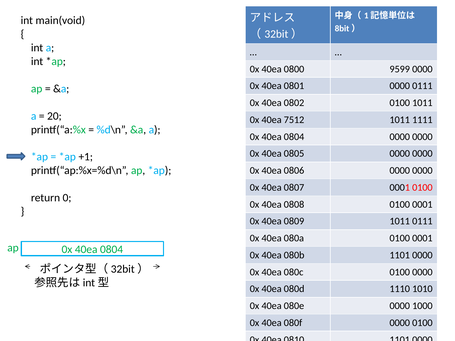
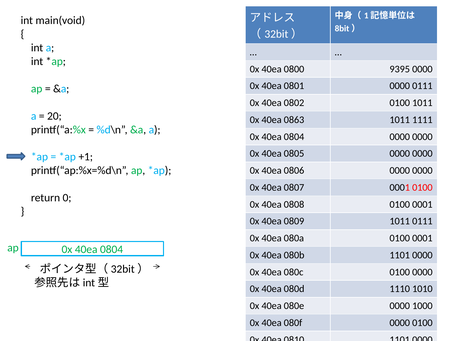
9599: 9599 -> 9395
7512: 7512 -> 0863
